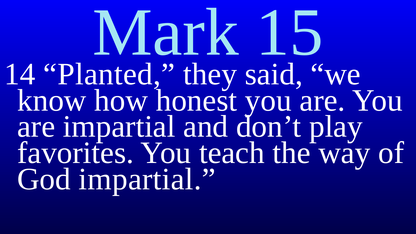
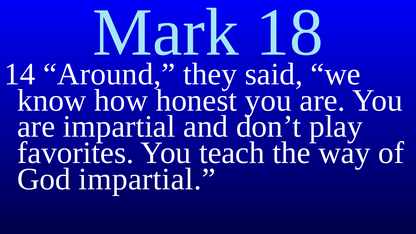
15: 15 -> 18
Planted: Planted -> Around
